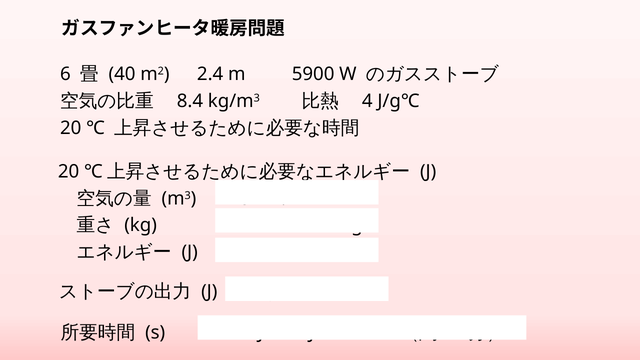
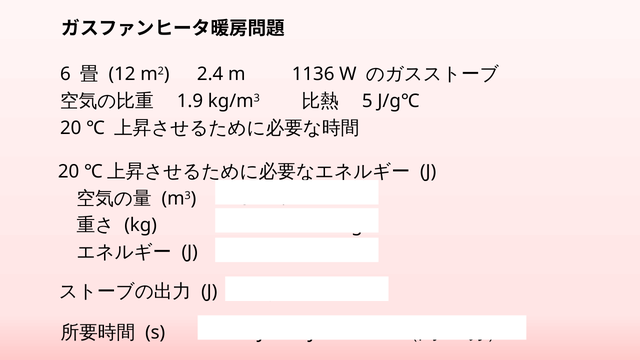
40: 40 -> 12
5900: 5900 -> 1136
8.4: 8.4 -> 1.9
4 at (367, 101): 4 -> 5
